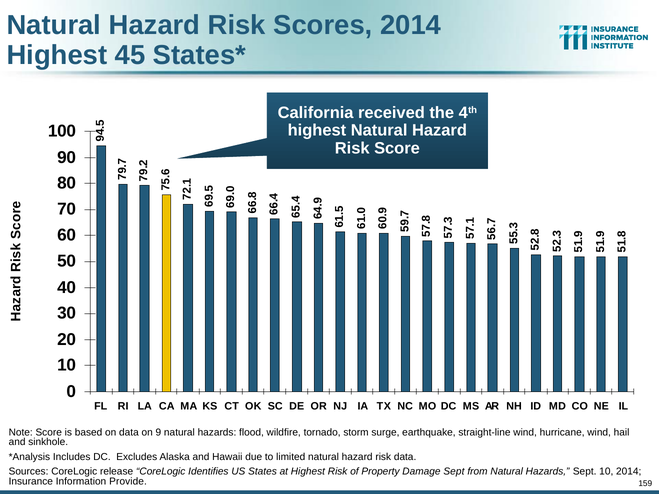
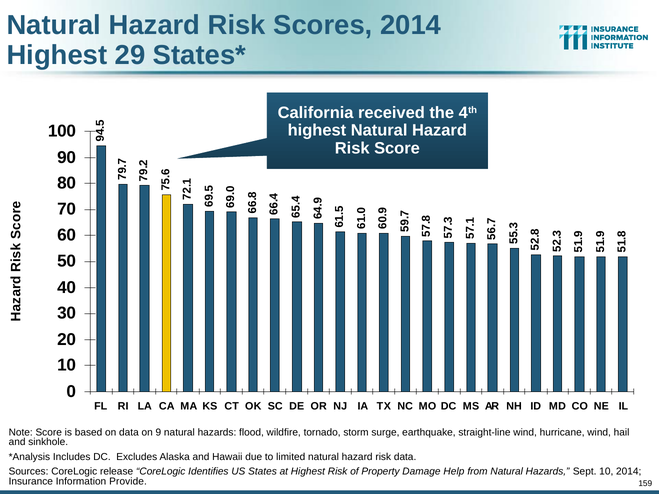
45: 45 -> 29
Damage Sept: Sept -> Help
